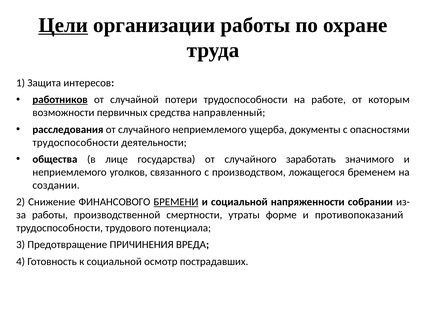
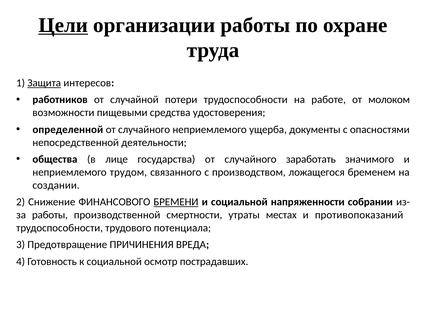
Защита underline: none -> present
работников underline: present -> none
которым: которым -> молоком
первичных: первичных -> пищевыми
направленный: направленный -> удостоверения
расследования: расследования -> определенной
трудоспособности at (76, 143): трудоспособности -> непосредственной
уголков: уголков -> трудом
форме: форме -> местах
